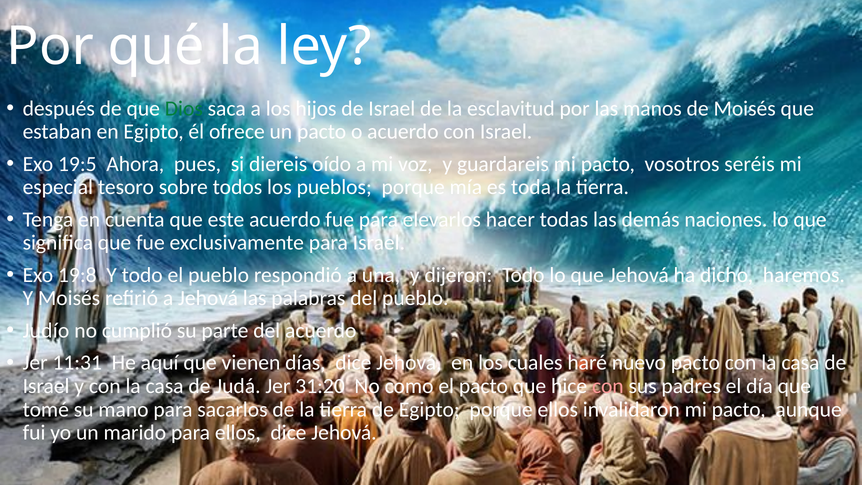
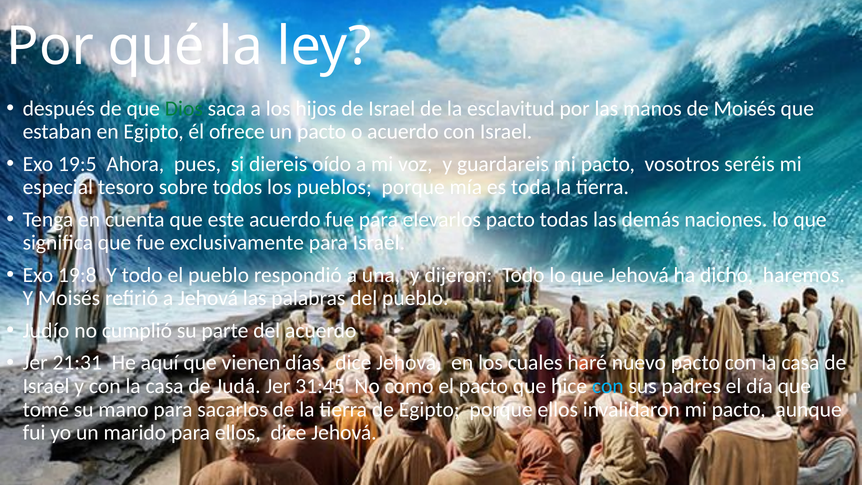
elevarlos hacer: hacer -> pacto
11:31: 11:31 -> 21:31
31:20: 31:20 -> 31:45
con at (608, 386) colour: pink -> light blue
